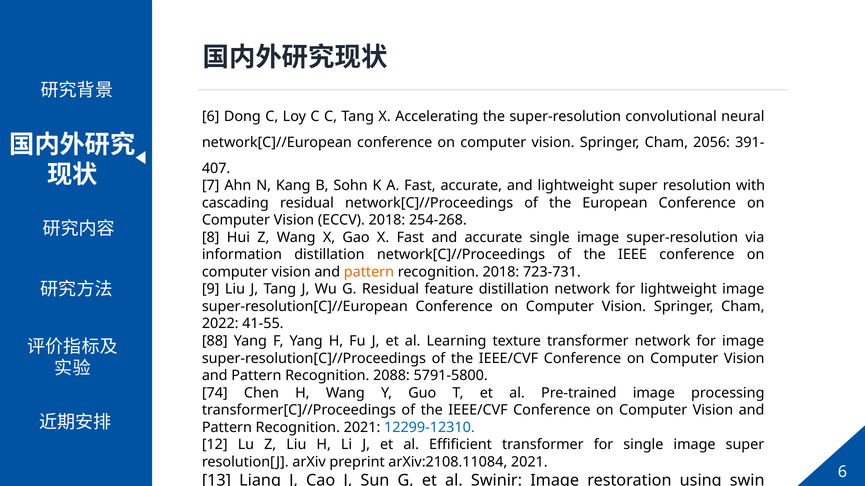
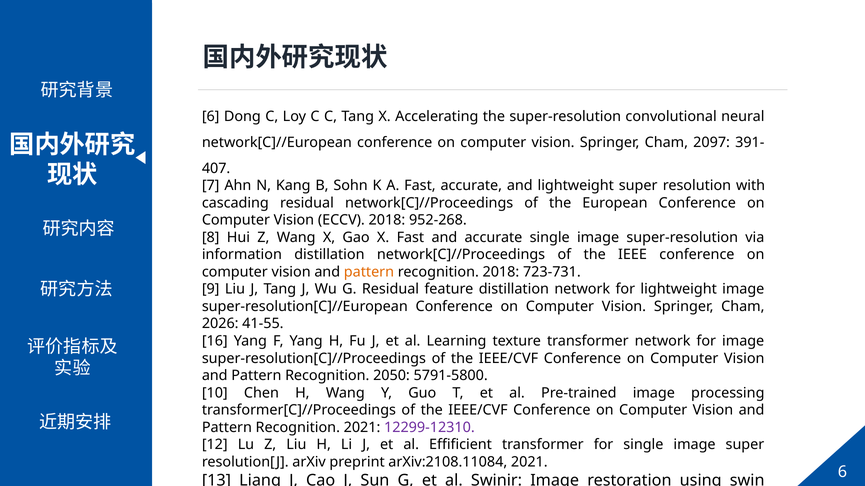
2056: 2056 -> 2097
254-268: 254-268 -> 952-268
2022: 2022 -> 2026
88: 88 -> 16
2088: 2088 -> 2050
74: 74 -> 10
12299-12310 colour: blue -> purple
